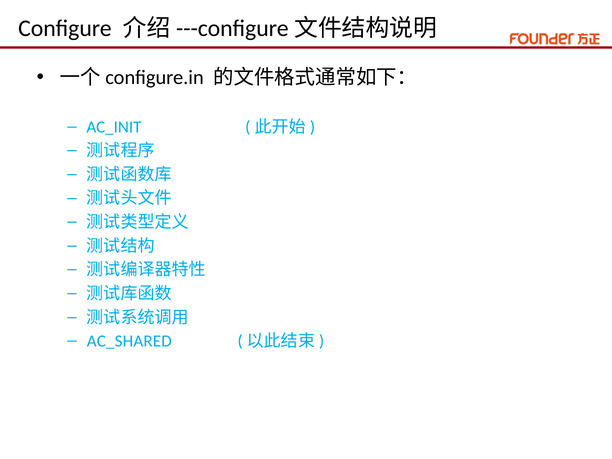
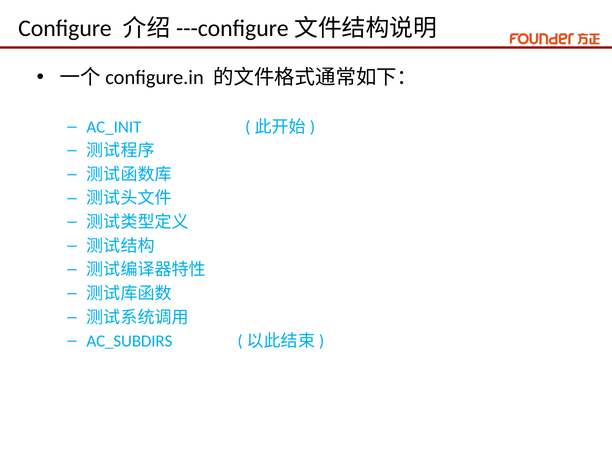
AC_SHARED: AC_SHARED -> AC_SUBDIRS
